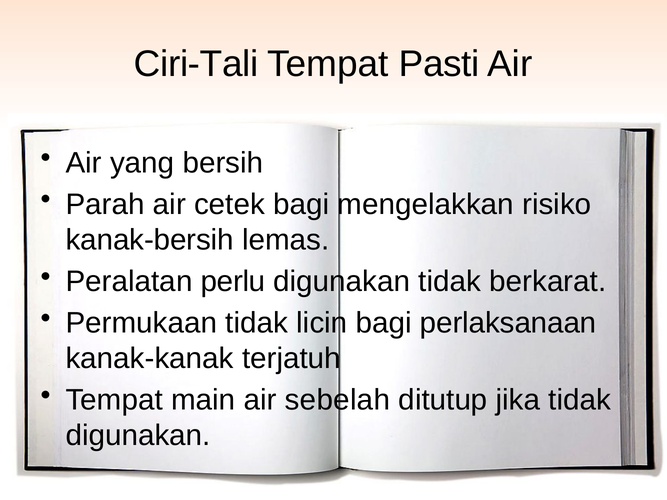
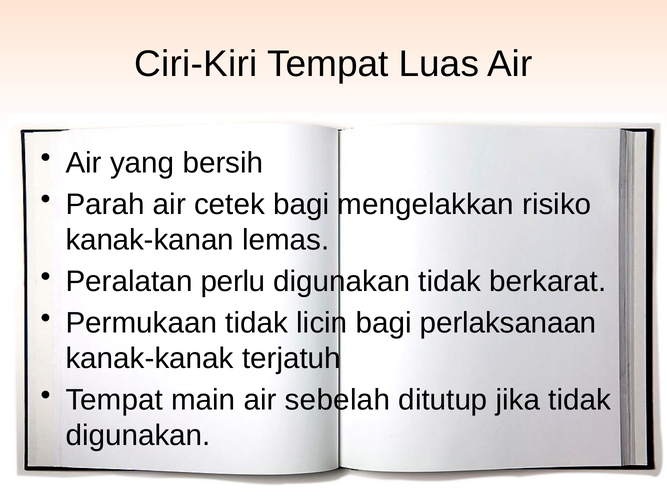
Ciri-Tali: Ciri-Tali -> Ciri-Kiri
Pasti: Pasti -> Luas
kanak-bersih: kanak-bersih -> kanak-kanan
